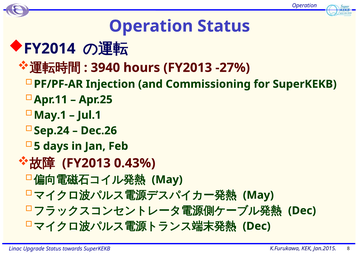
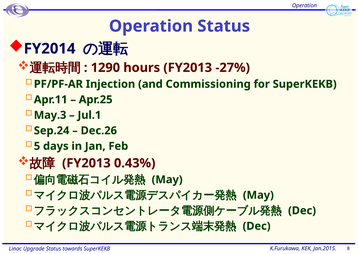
3940: 3940 -> 1290
May.1: May.1 -> May.3
